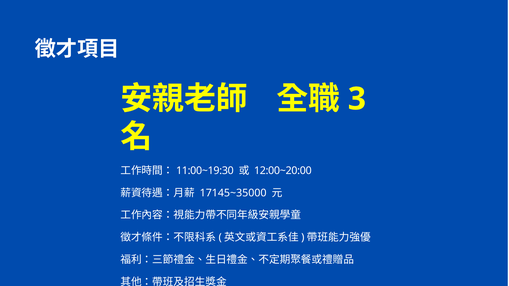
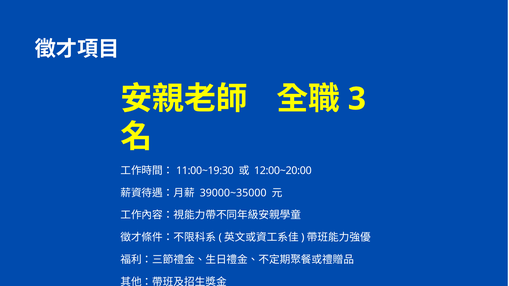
17145~35000: 17145~35000 -> 39000~35000
